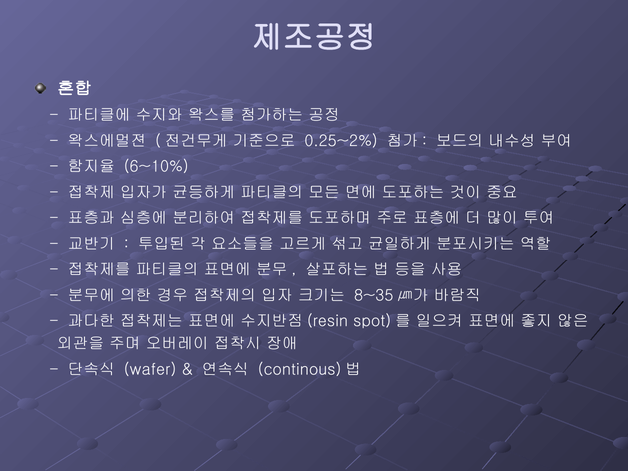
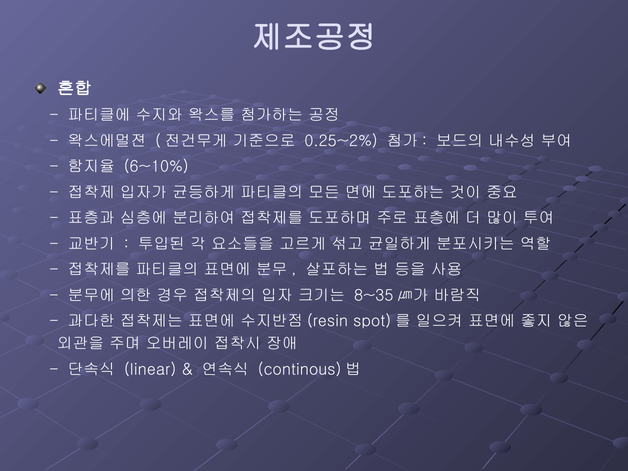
wafer: wafer -> linear
